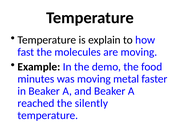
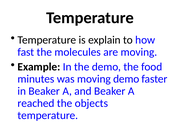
moving metal: metal -> demo
silently: silently -> objects
